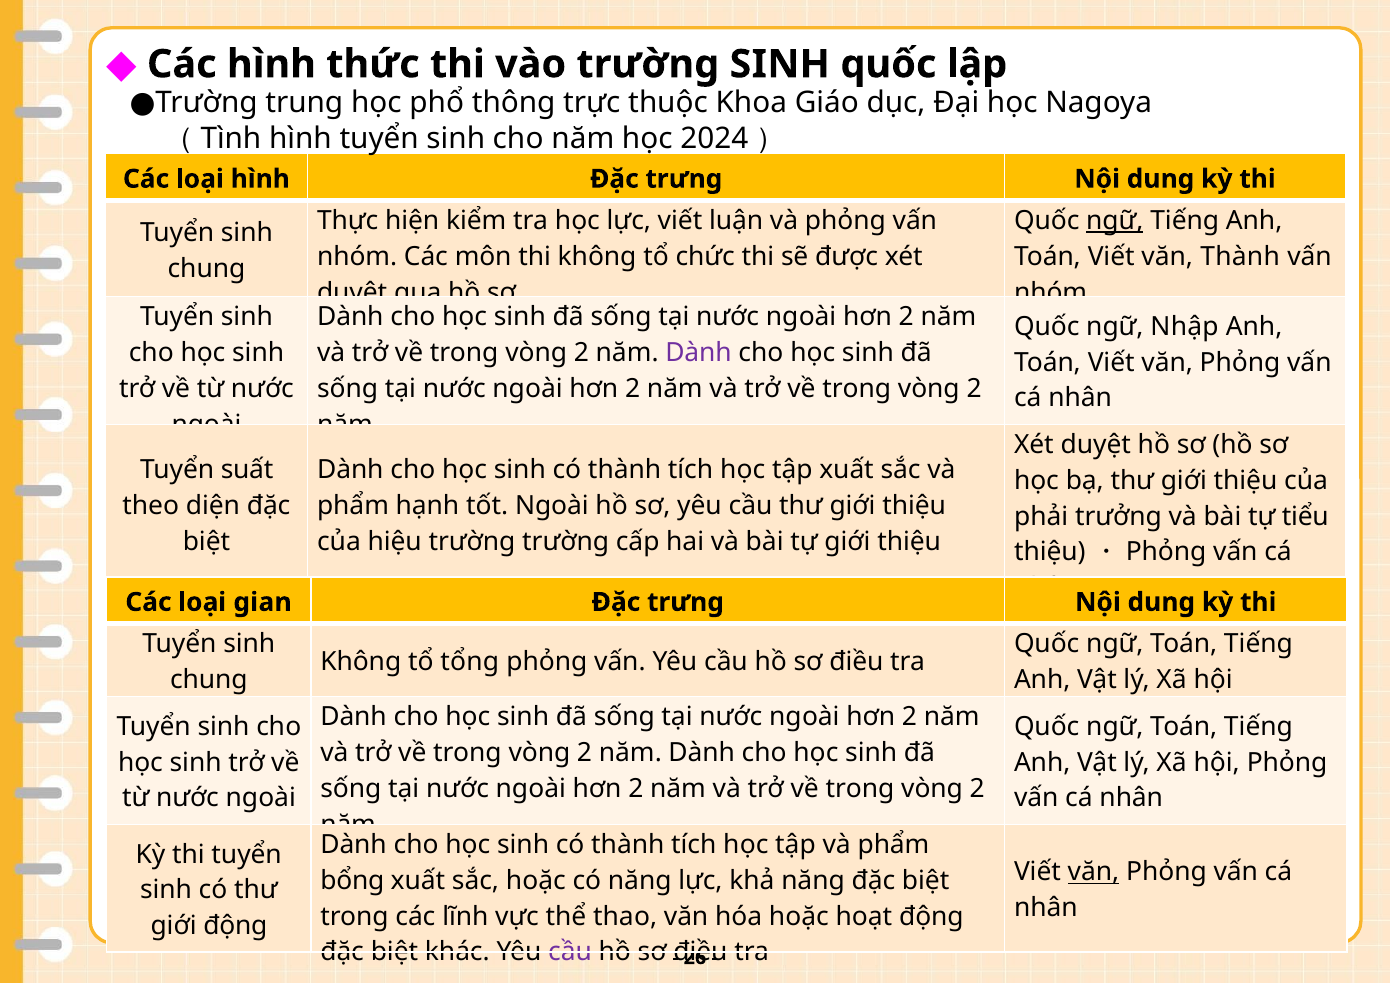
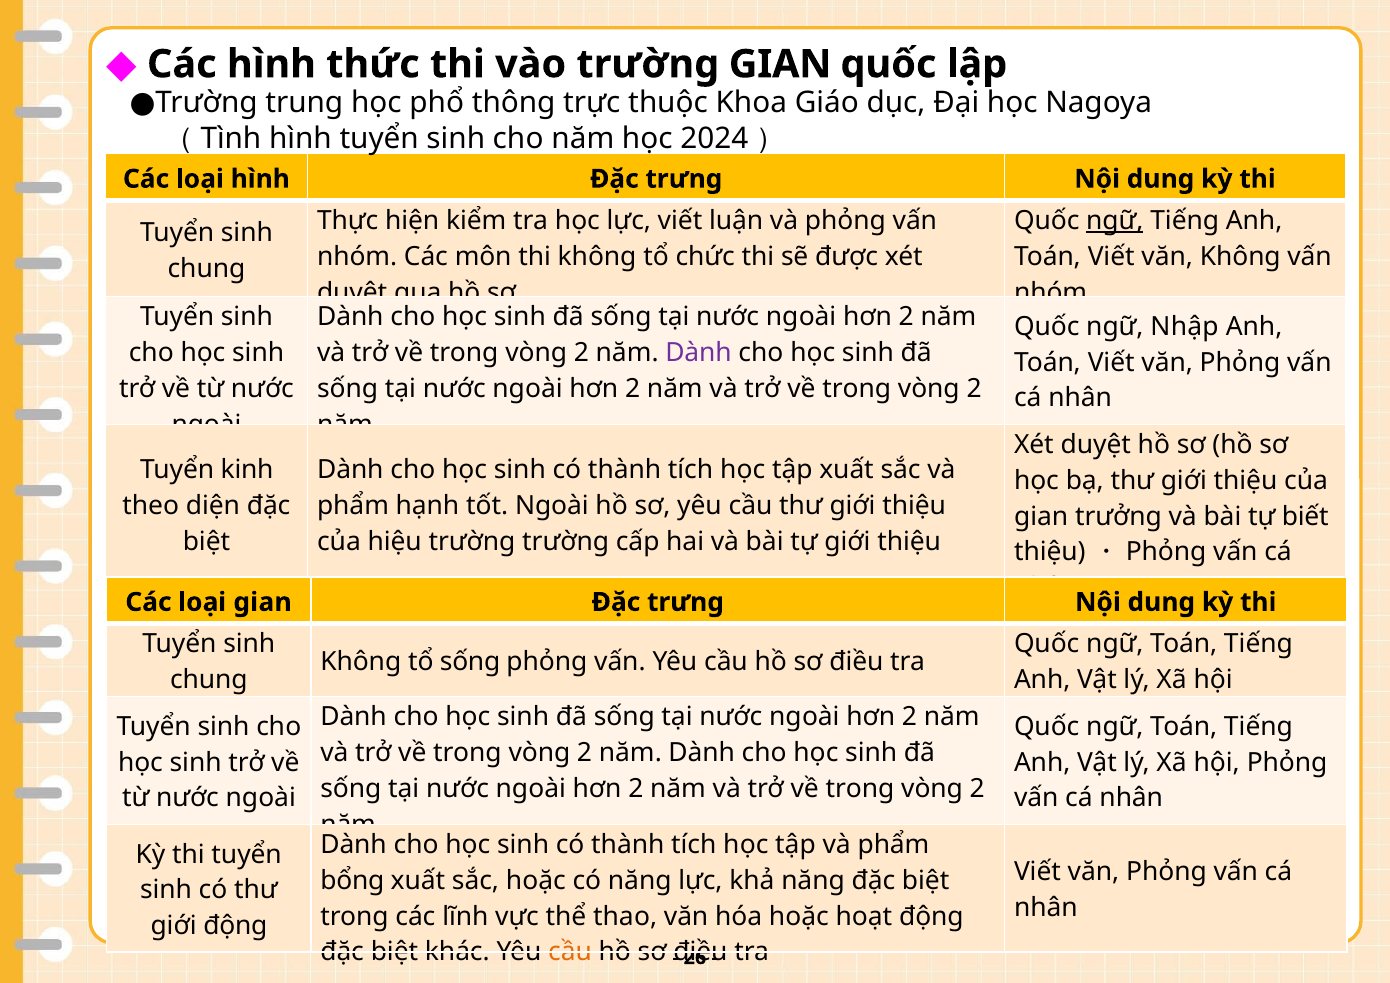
trường SINH: SINH -> GIAN
văn Thành: Thành -> Không
suất: suất -> kinh
phải at (1041, 516): phải -> gian
tiểu: tiểu -> biết
tổ tổng: tổng -> sống
văn at (1094, 872) underline: present -> none
cầu at (570, 952) colour: purple -> orange
